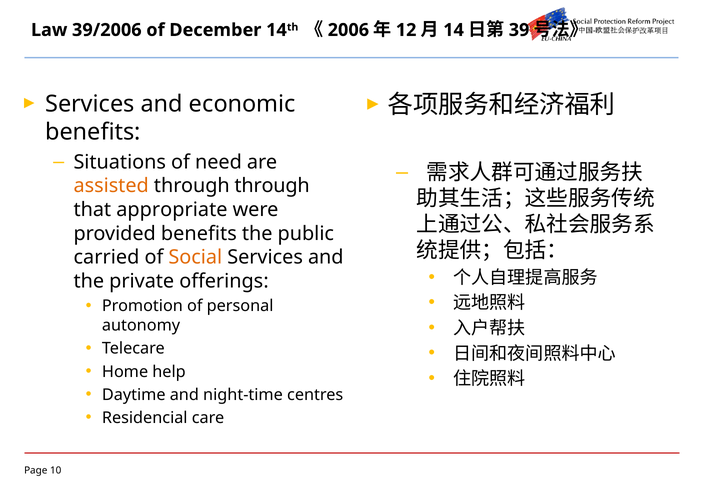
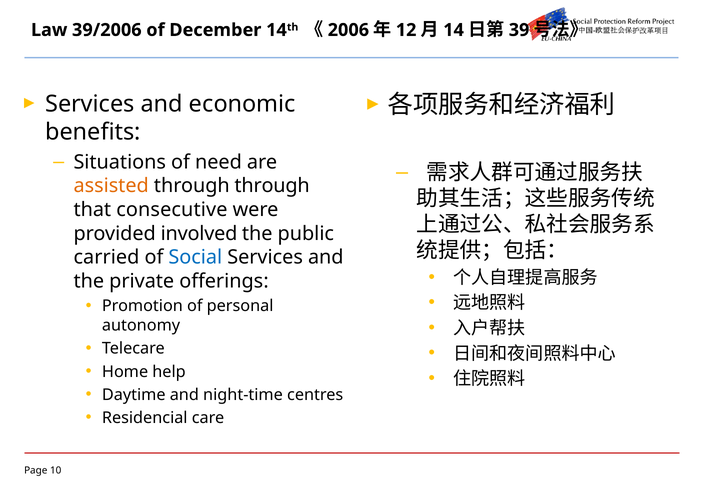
appropriate: appropriate -> consecutive
provided benefits: benefits -> involved
Social colour: orange -> blue
